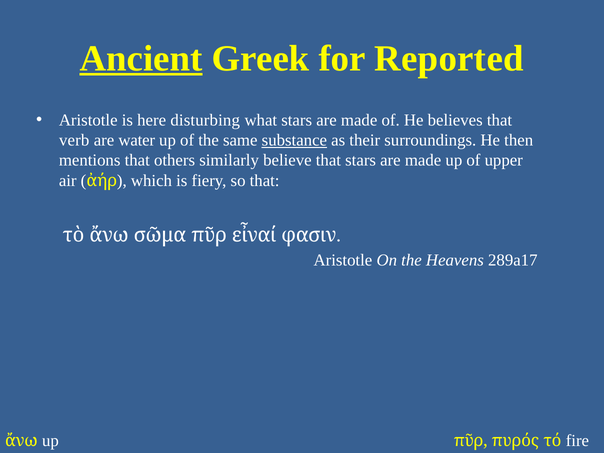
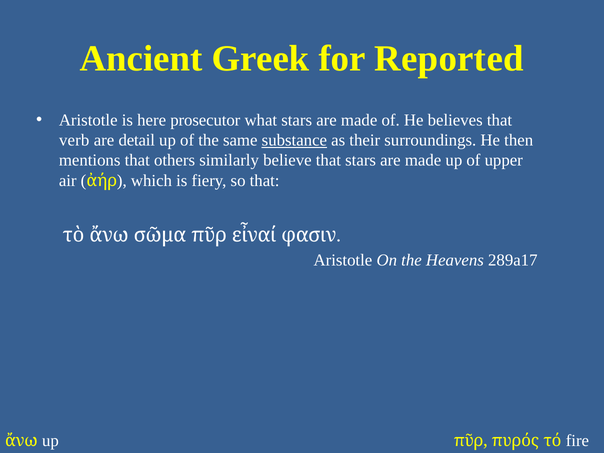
Ancient underline: present -> none
disturbing: disturbing -> prosecutor
water: water -> detail
